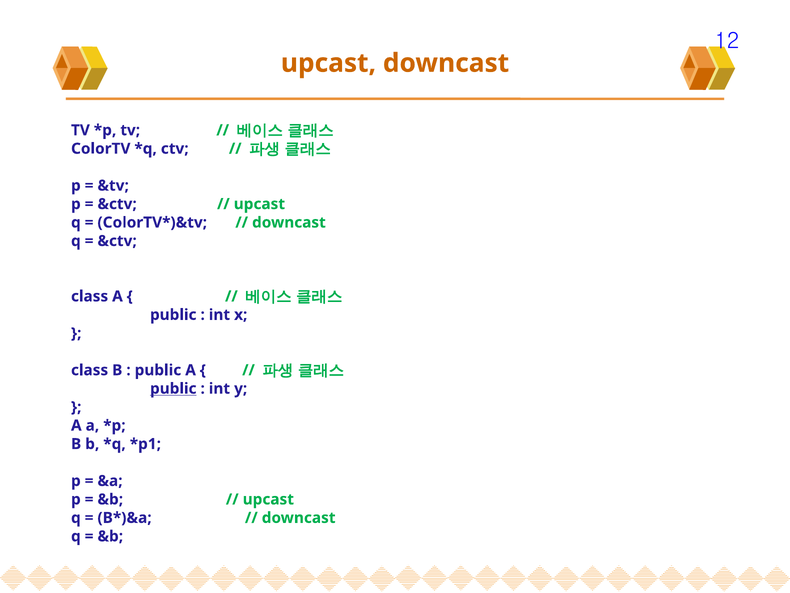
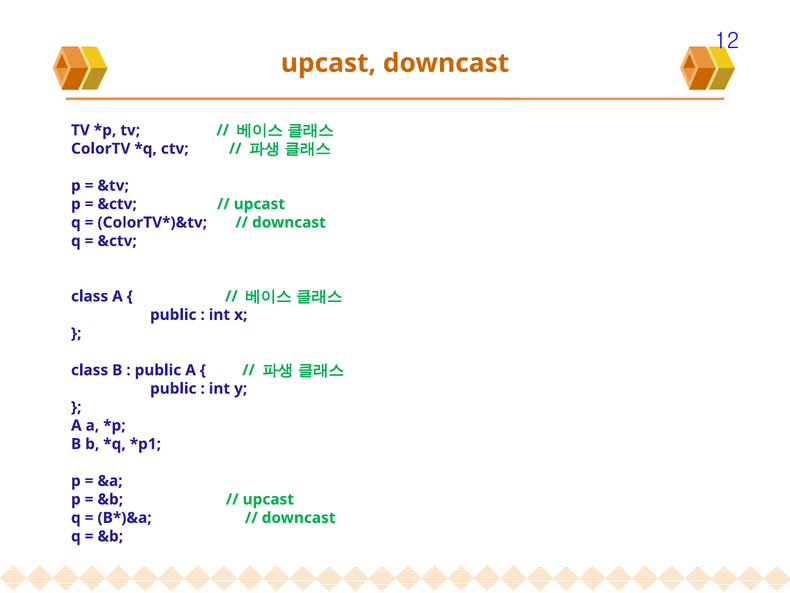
public at (173, 388) underline: present -> none
